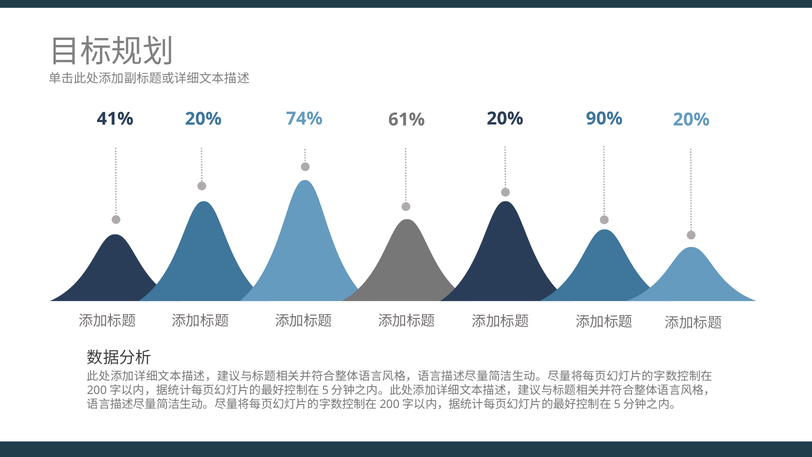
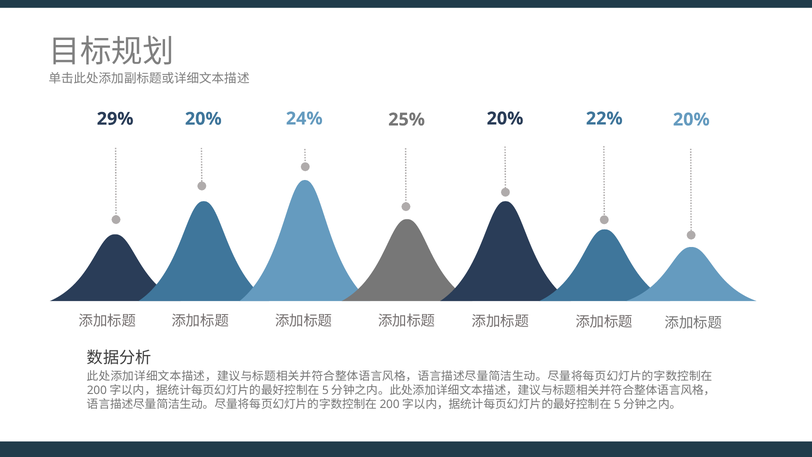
74%: 74% -> 24%
90%: 90% -> 22%
41%: 41% -> 29%
61%: 61% -> 25%
